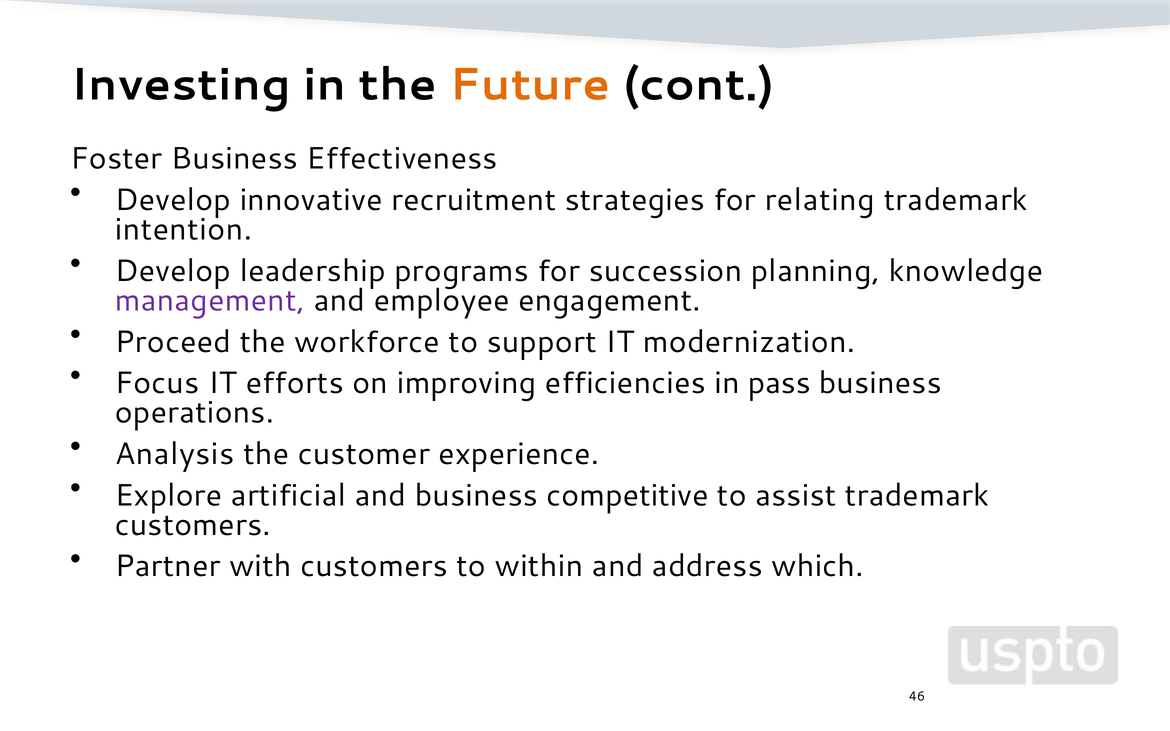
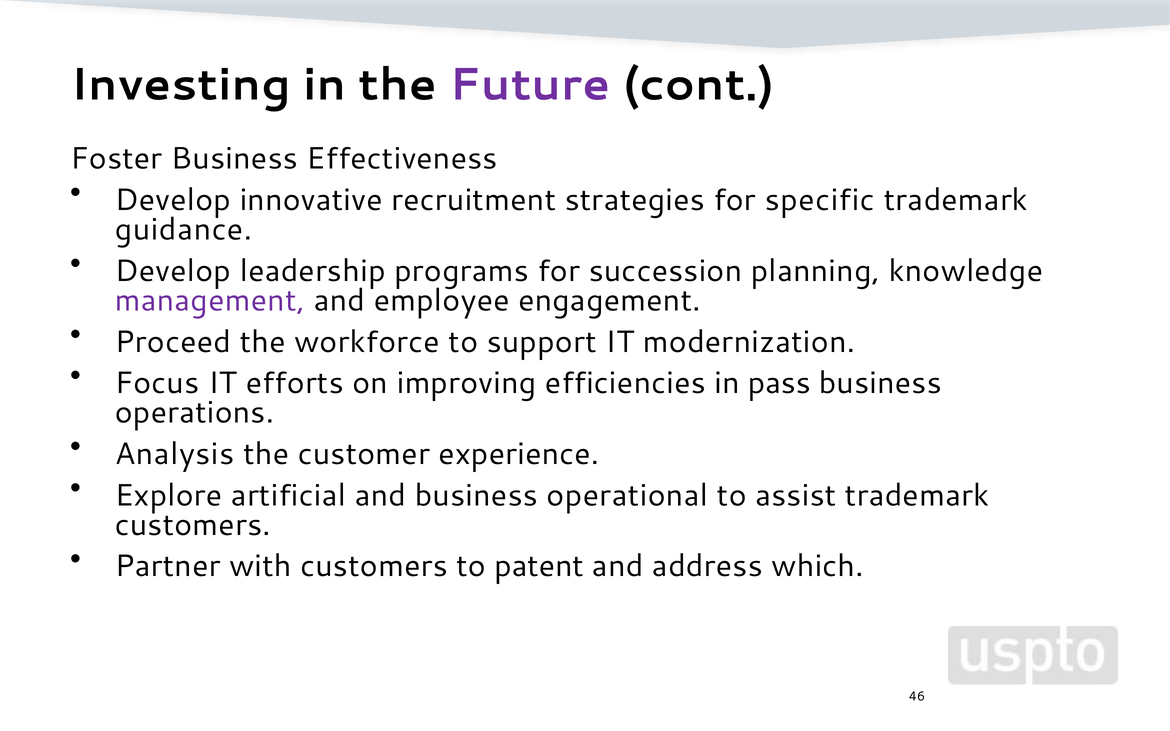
Future colour: orange -> purple
relating: relating -> specific
intention: intention -> guidance
competitive: competitive -> operational
within: within -> patent
